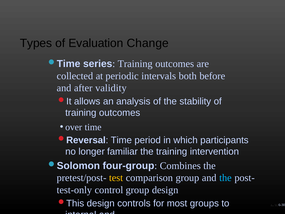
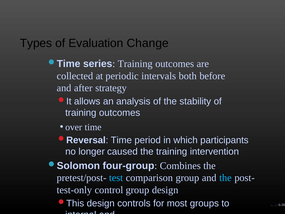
after validity: validity -> strategy
familiar: familiar -> caused
test colour: yellow -> light blue
